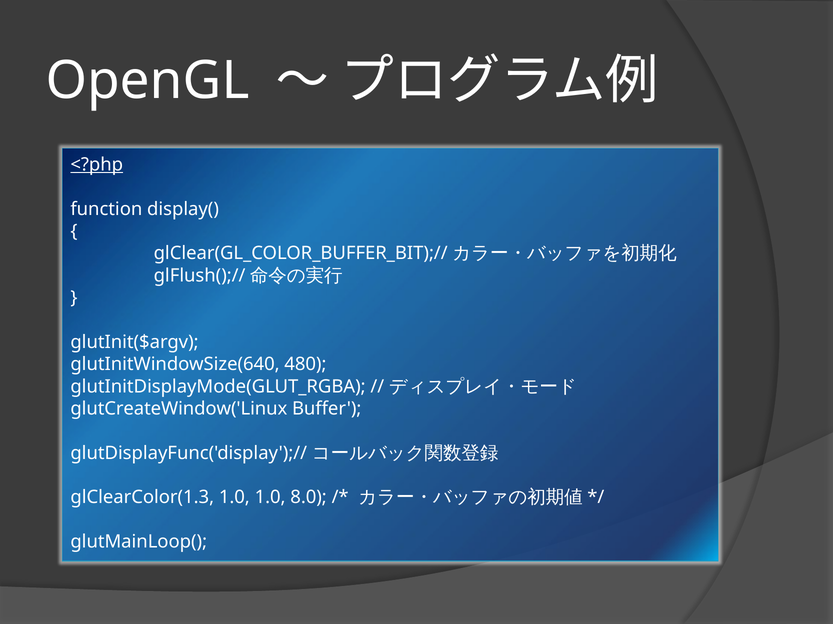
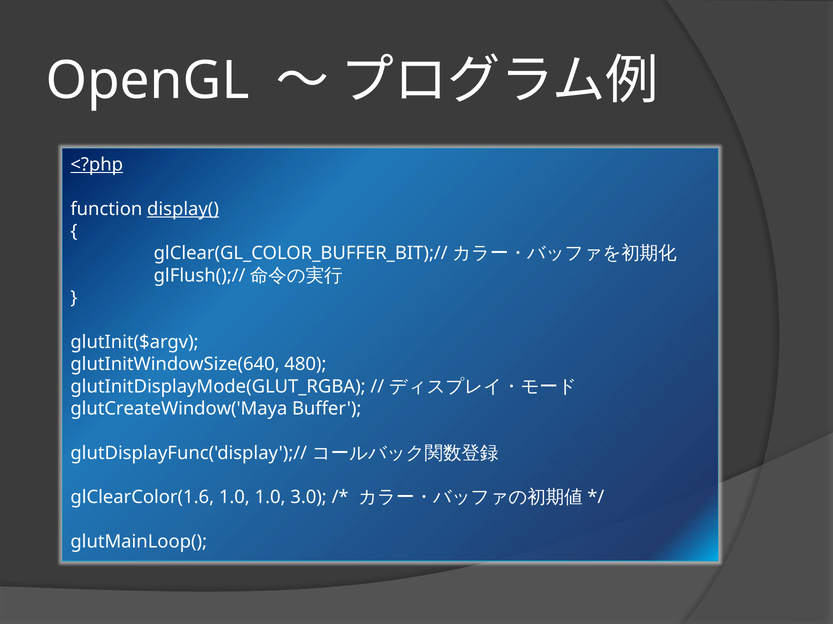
display( underline: none -> present
glutCreateWindow('Linux: glutCreateWindow('Linux -> glutCreateWindow('Maya
glClearColor(1.3: glClearColor(1.3 -> glClearColor(1.6
8.0: 8.0 -> 3.0
